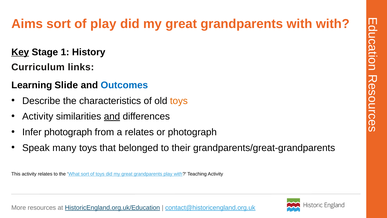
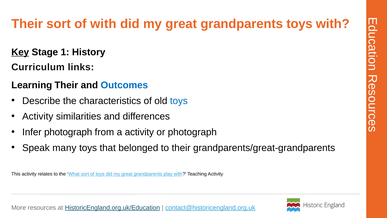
Aims at (27, 24): Aims -> Their
of play: play -> with
grandparents with: with -> toys
Learning Slide: Slide -> Their
toys at (179, 101) colour: orange -> blue
and at (112, 116) underline: present -> none
a relates: relates -> activity
